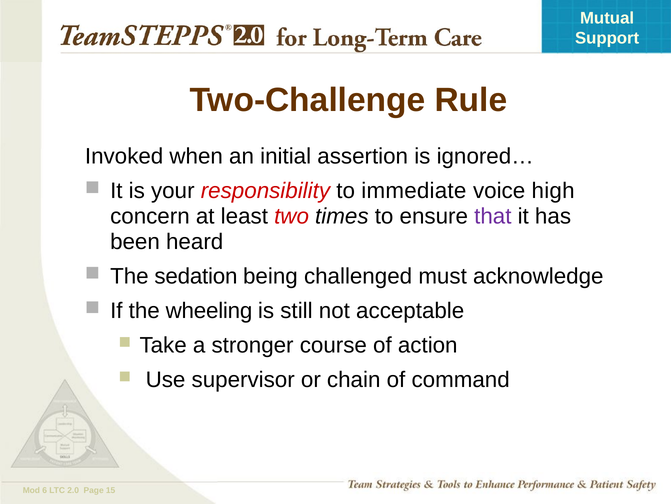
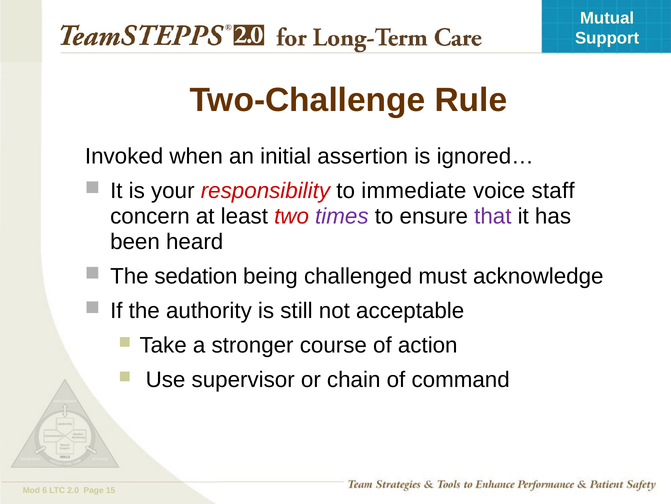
high: high -> staff
times colour: black -> purple
wheeling: wheeling -> authority
